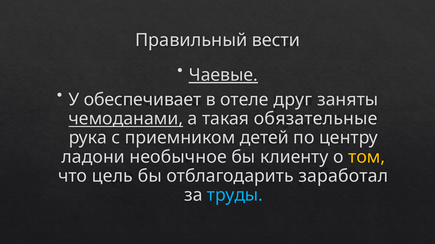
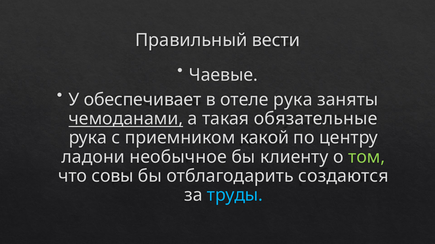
Чаевые underline: present -> none
отеле друг: друг -> рука
детей: детей -> какой
том colour: yellow -> light green
цель: цель -> совы
заработал: заработал -> создаются
